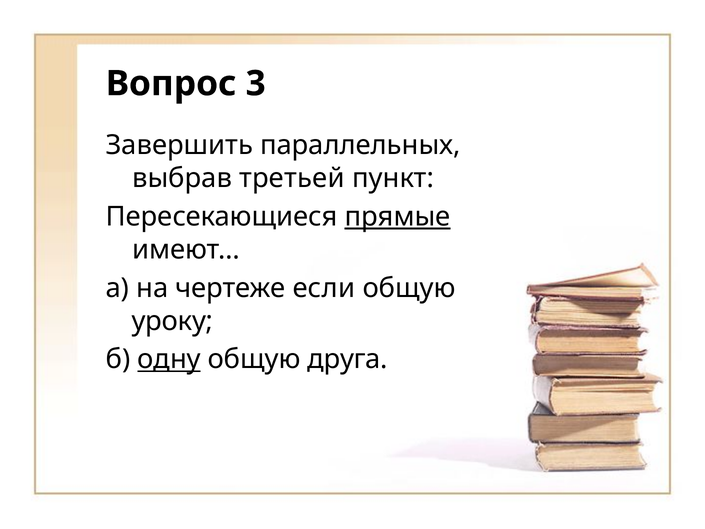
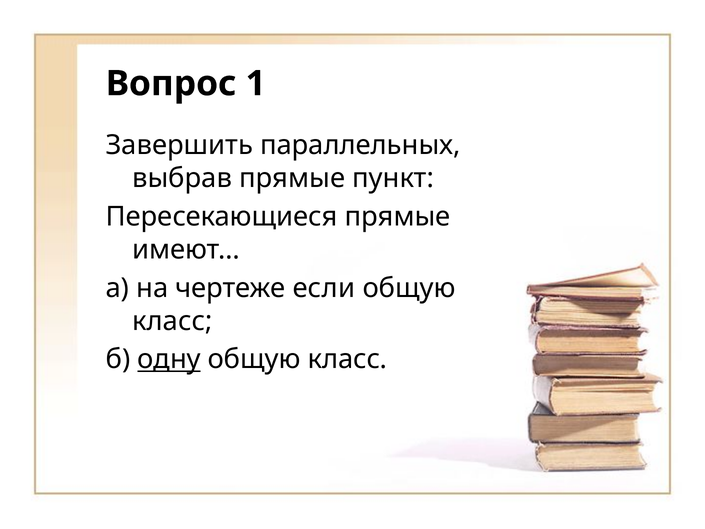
3: 3 -> 1
выбрав третьей: третьей -> прямые
прямые at (398, 217) underline: present -> none
уроку at (172, 321): уроку -> класс
друга at (348, 359): друга -> класс
